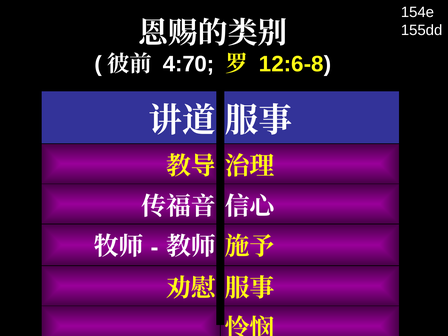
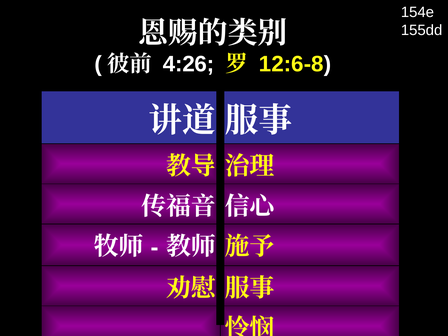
4:70: 4:70 -> 4:26
